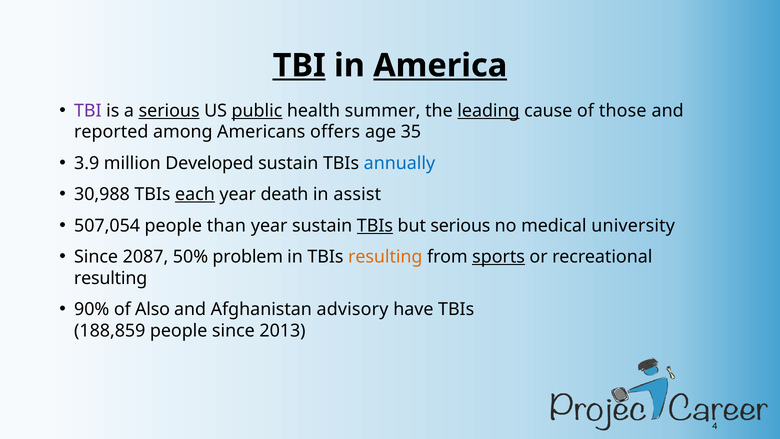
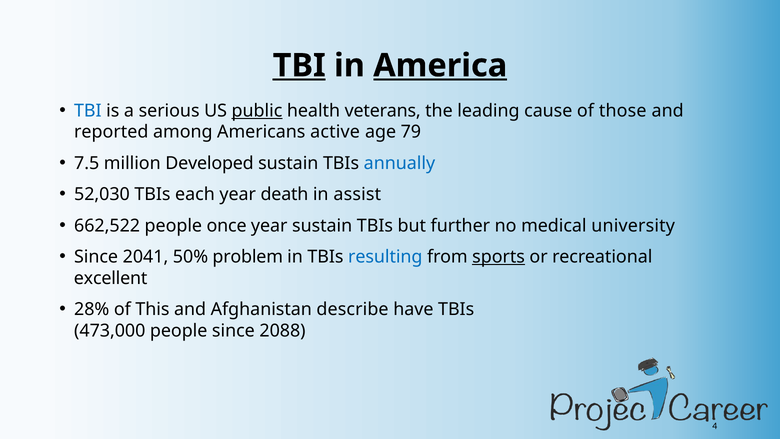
TBI at (88, 111) colour: purple -> blue
serious at (169, 111) underline: present -> none
summer: summer -> veterans
leading underline: present -> none
offers: offers -> active
35: 35 -> 79
3.9: 3.9 -> 7.5
30,988: 30,988 -> 52,030
each underline: present -> none
507,054: 507,054 -> 662,522
than: than -> once
TBIs at (375, 226) underline: present -> none
but serious: serious -> further
2087: 2087 -> 2041
resulting at (385, 257) colour: orange -> blue
resulting at (111, 278): resulting -> excellent
90%: 90% -> 28%
Also: Also -> This
advisory: advisory -> describe
188,859: 188,859 -> 473,000
2013: 2013 -> 2088
